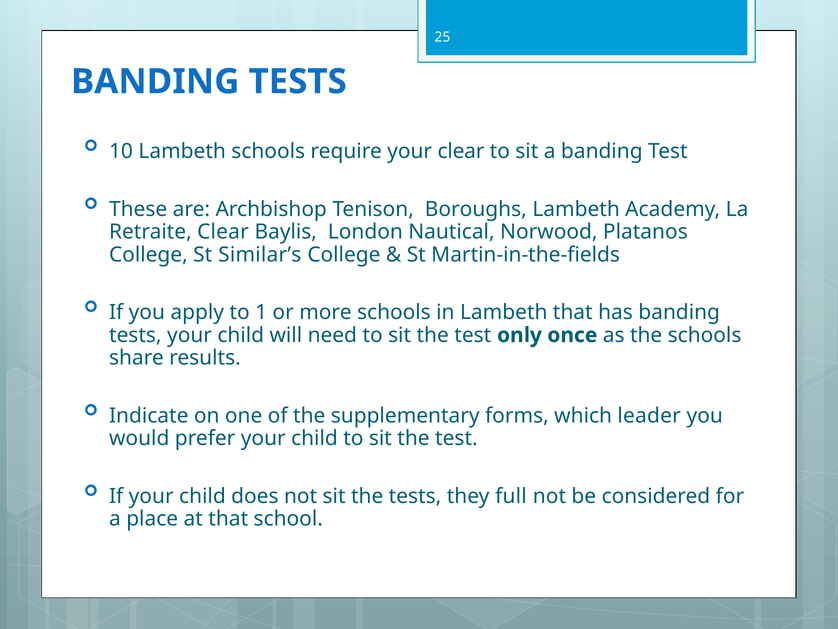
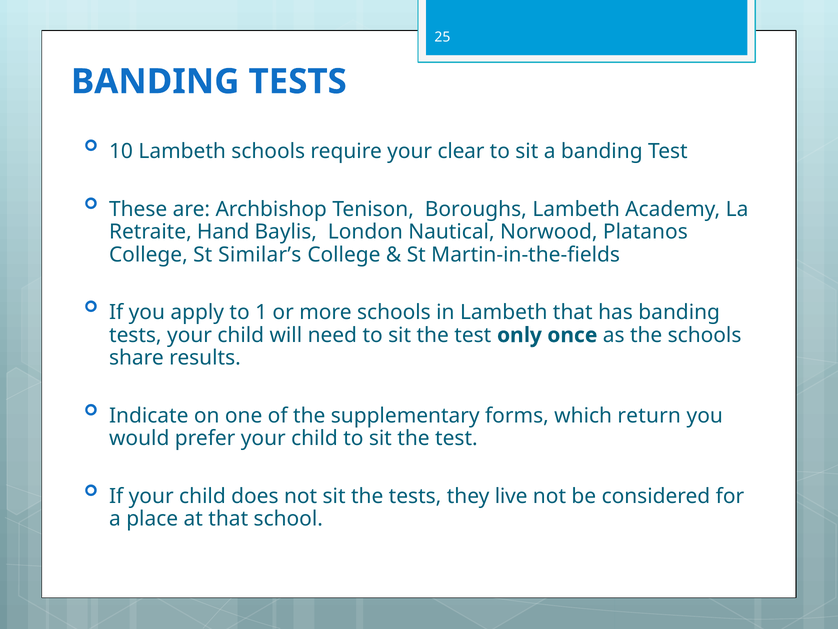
Retraite Clear: Clear -> Hand
leader: leader -> return
full: full -> live
